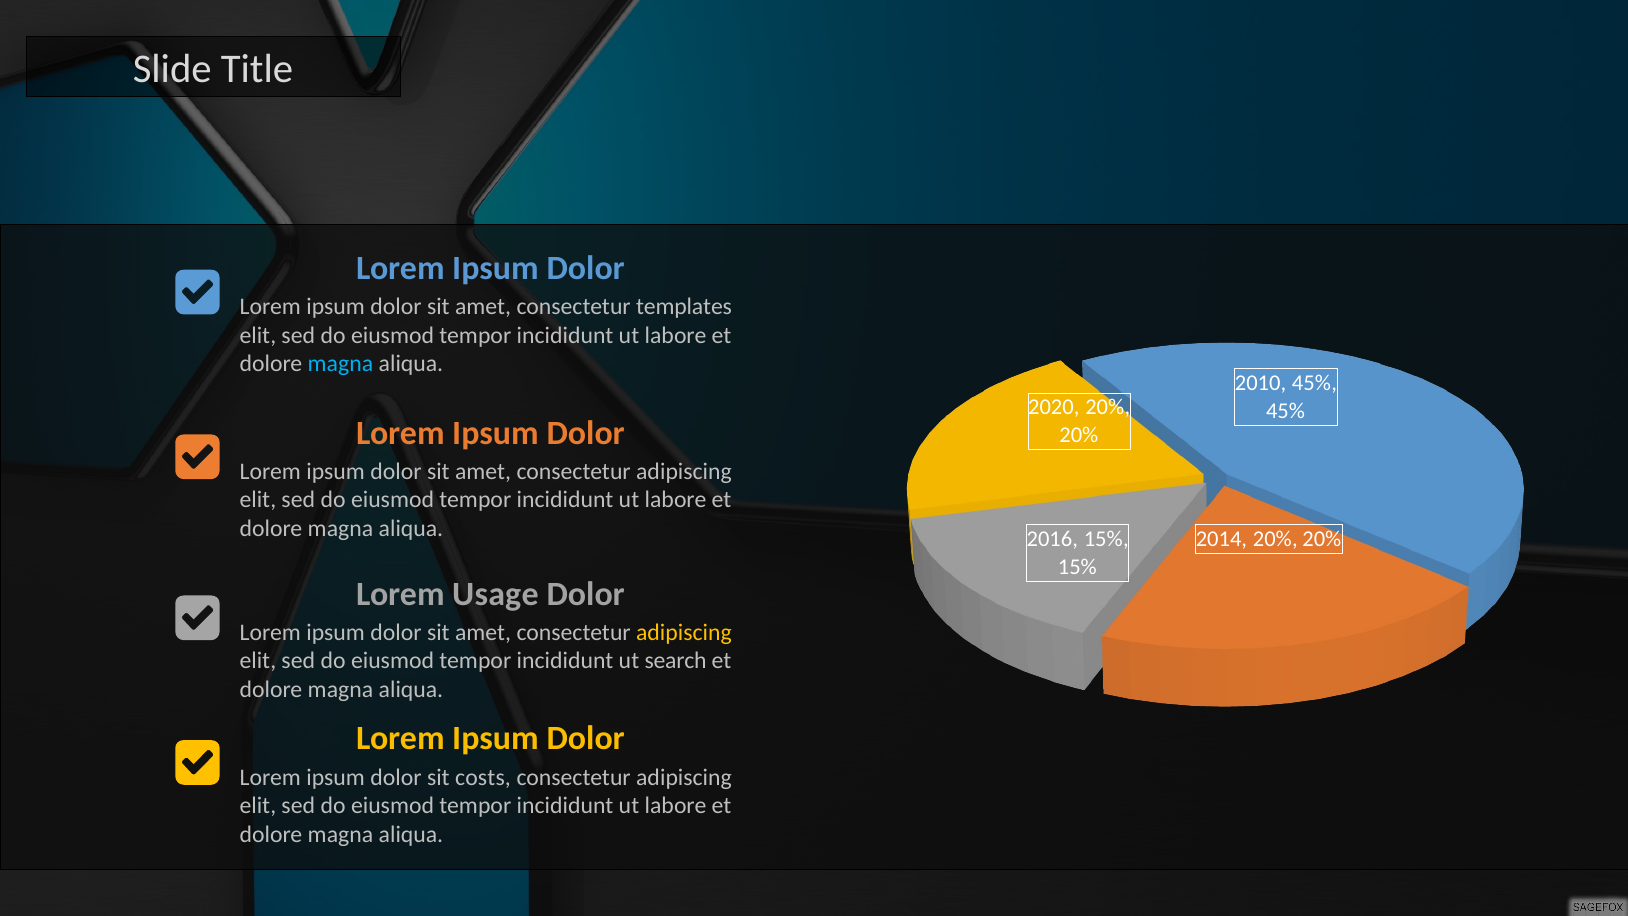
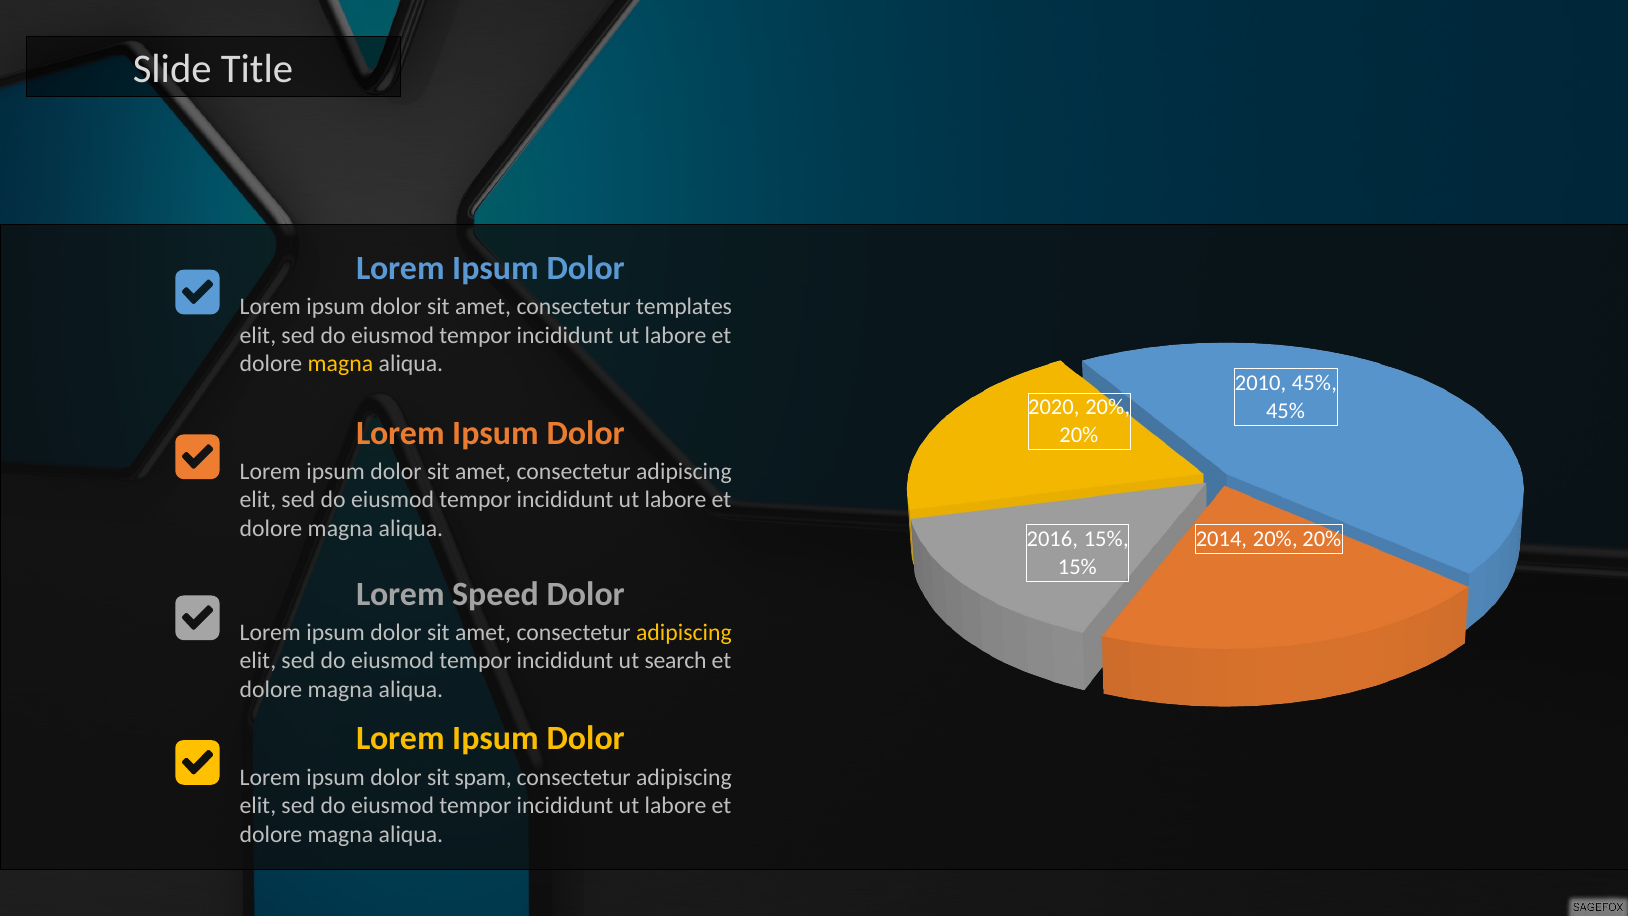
magna at (340, 364) colour: light blue -> yellow
Usage: Usage -> Speed
costs: costs -> spam
